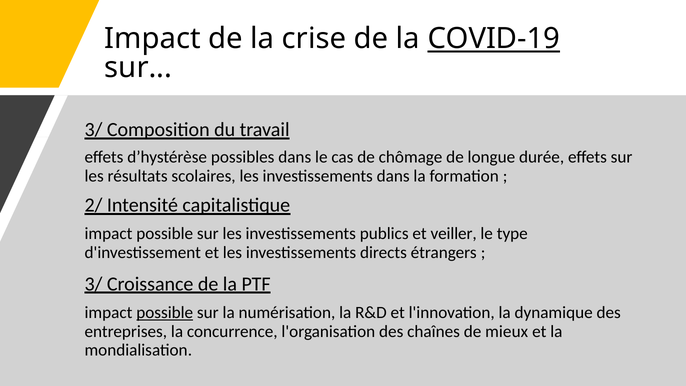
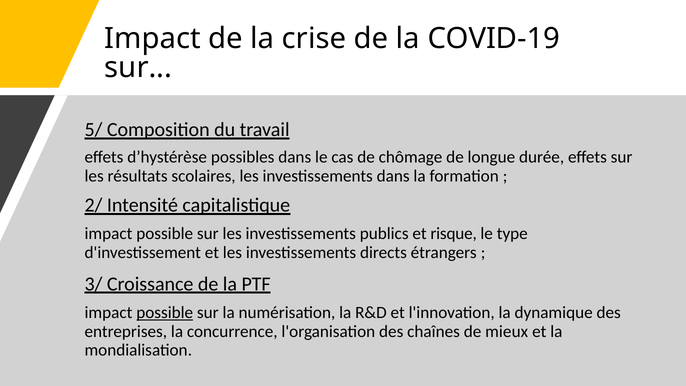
COVID-19 underline: present -> none
3/ at (94, 130): 3/ -> 5/
veiller: veiller -> risque
